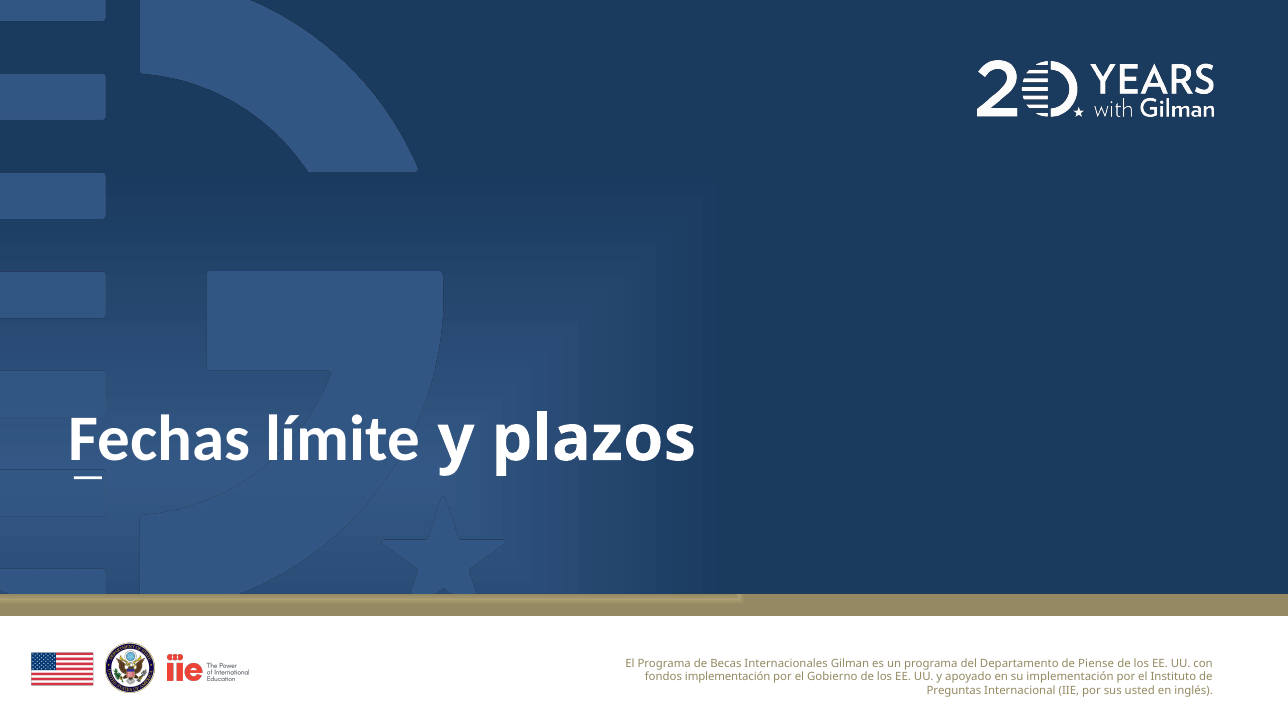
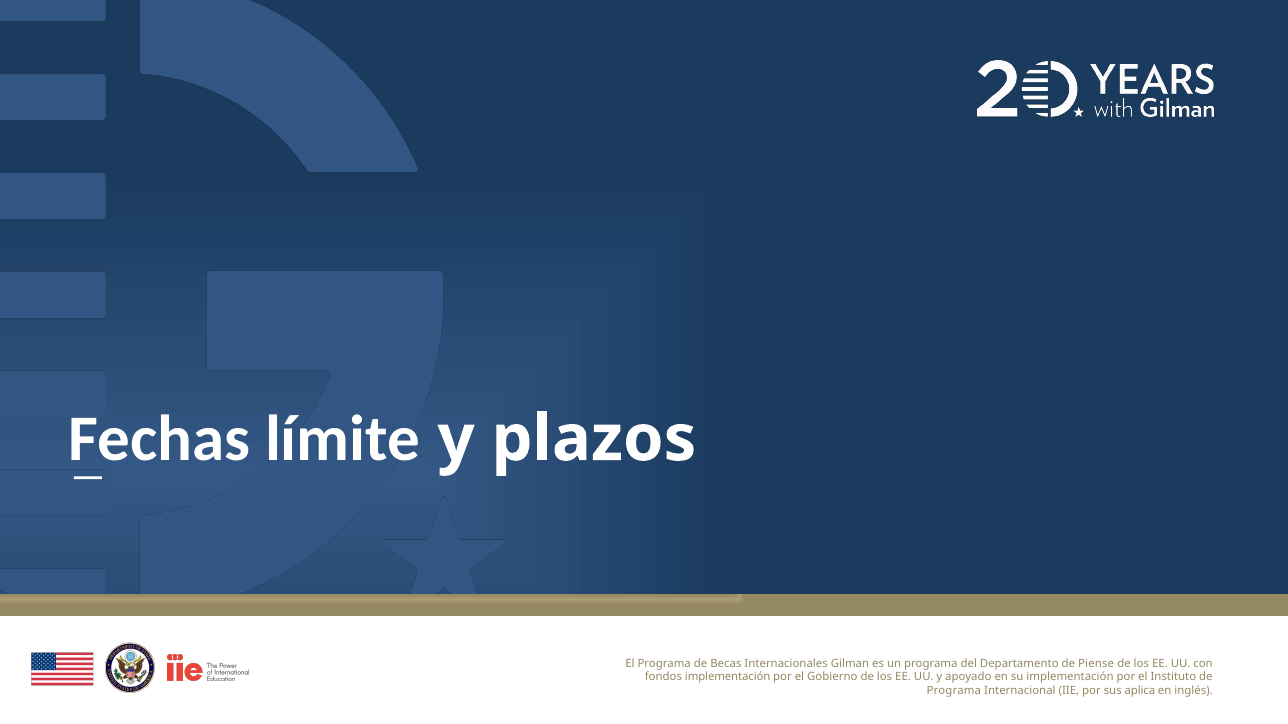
Preguntas at (954, 691): Preguntas -> Programa
usted: usted -> aplica
